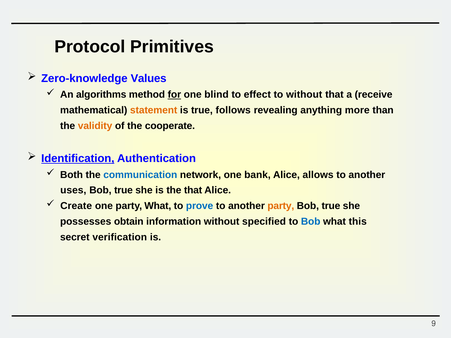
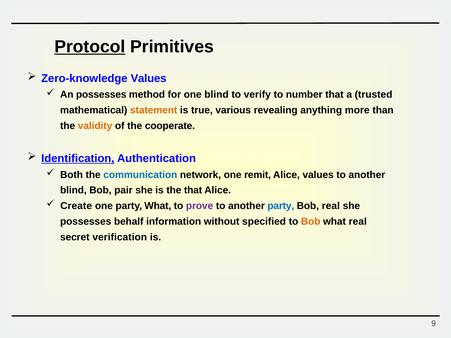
Protocol underline: none -> present
An algorithms: algorithms -> possesses
for underline: present -> none
effect: effect -> verify
to without: without -> number
receive: receive -> trusted
follows: follows -> various
bank: bank -> remit
Alice allows: allows -> values
uses at (73, 190): uses -> blind
true at (123, 190): true -> pair
prove colour: blue -> purple
party at (281, 206) colour: orange -> blue
true at (331, 206): true -> real
obtain: obtain -> behalf
Bob at (311, 222) colour: blue -> orange
what this: this -> real
